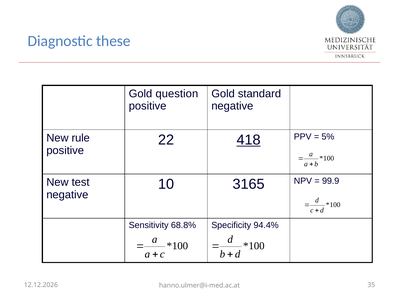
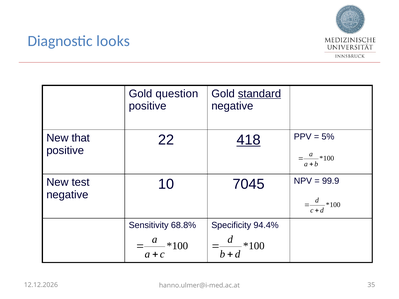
these: these -> looks
standard underline: none -> present
rule: rule -> that
3165: 3165 -> 7045
